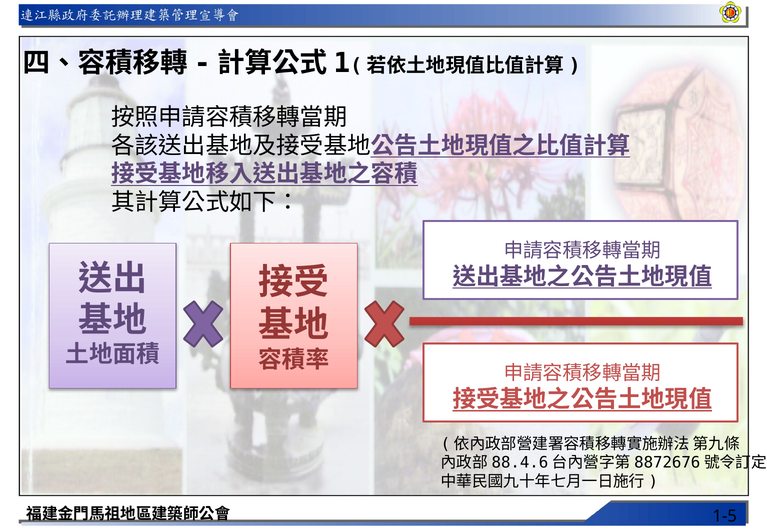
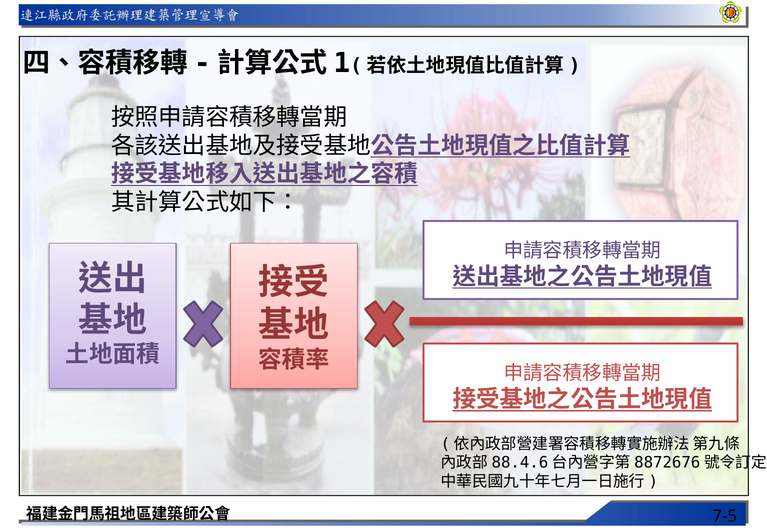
1-5: 1-5 -> 7-5
